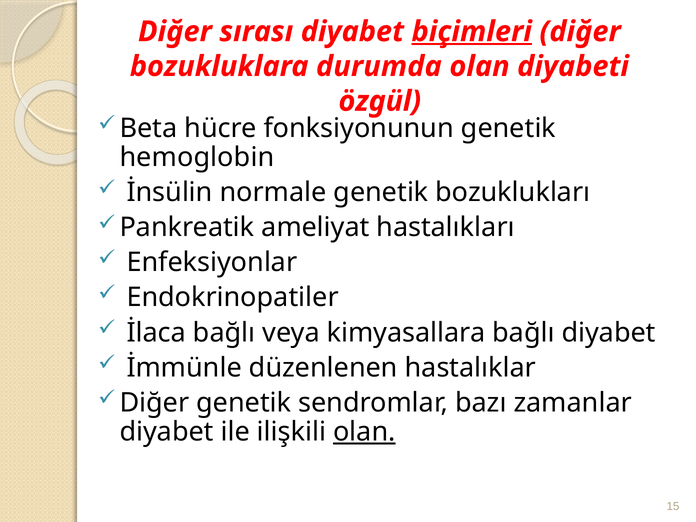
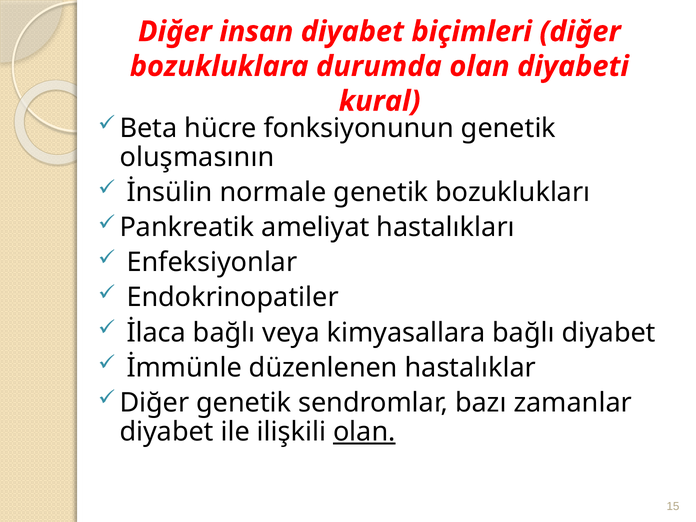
sırası: sırası -> insan
biçimleri underline: present -> none
özgül: özgül -> kural
hemoglobin: hemoglobin -> oluşmasının
